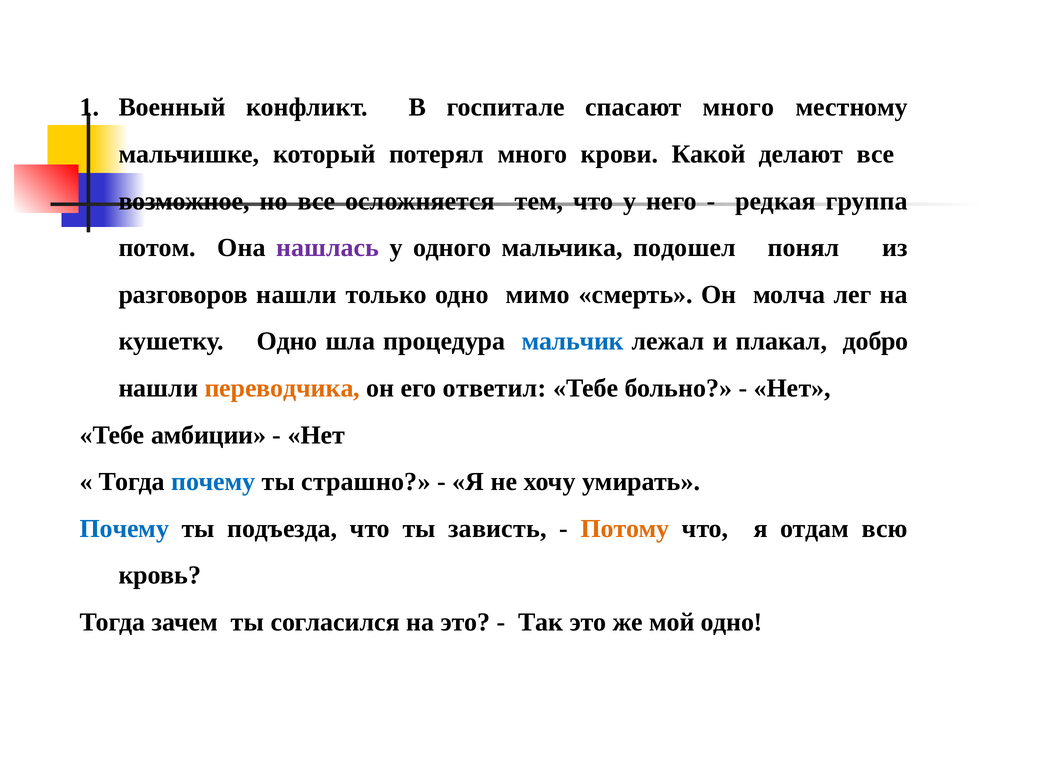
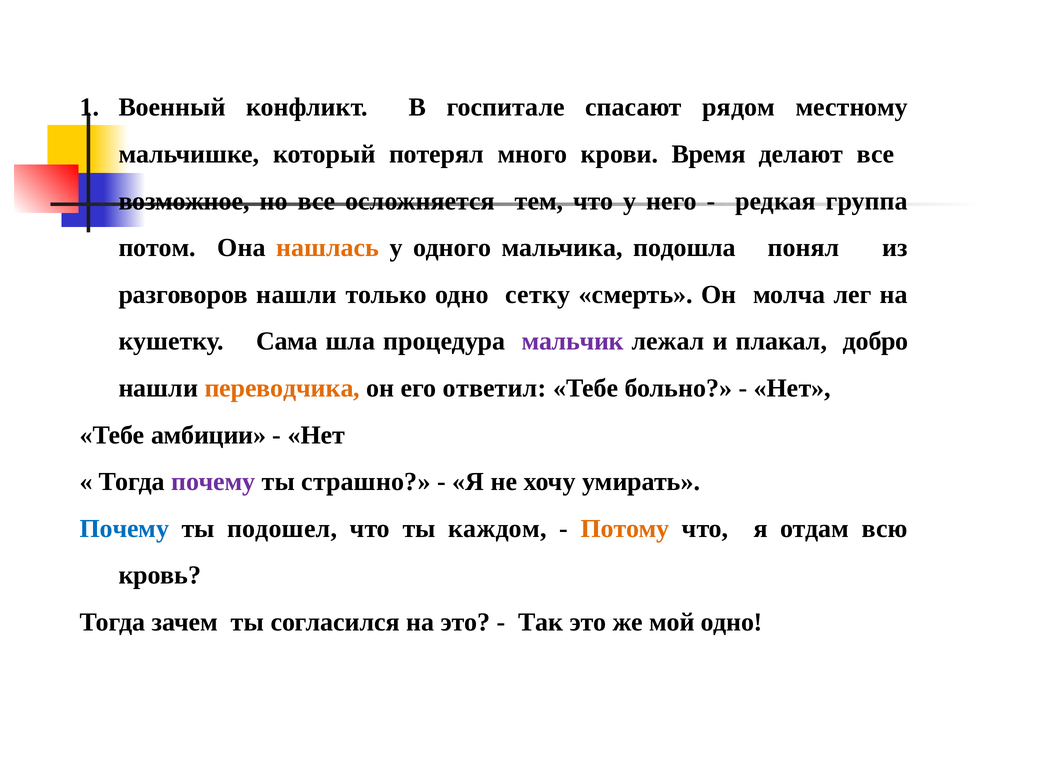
спасают много: много -> рядом
Какой: Какой -> Время
нашлась colour: purple -> orange
подошел: подошел -> подошла
мимо: мимо -> сетку
кушетку Одно: Одно -> Сама
мальчик colour: blue -> purple
почему at (213, 482) colour: blue -> purple
подъезда: подъезда -> подошел
зависть: зависть -> каждом
